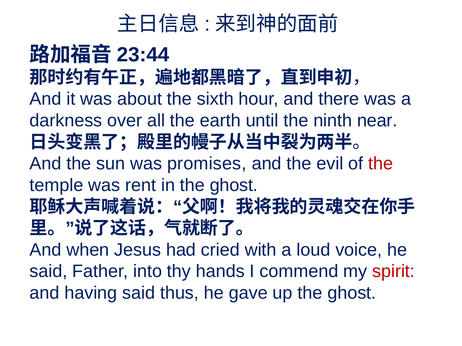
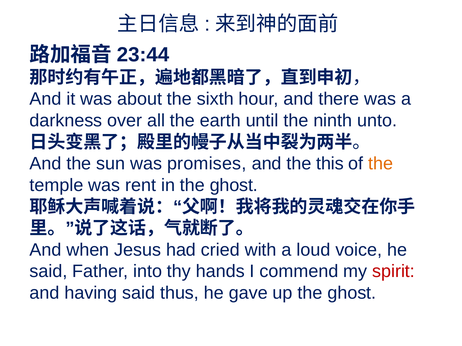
near: near -> unto
evil: evil -> this
the at (381, 164) colour: red -> orange
